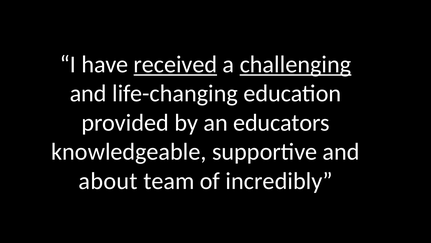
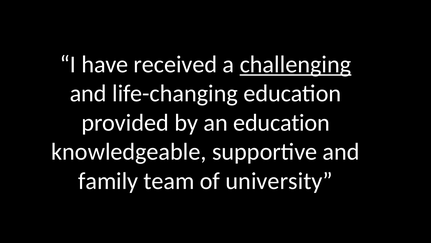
received underline: present -> none
an educators: educators -> education
about: about -> family
incredibly: incredibly -> university
